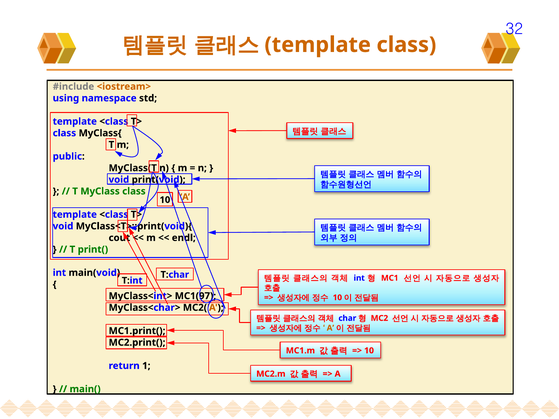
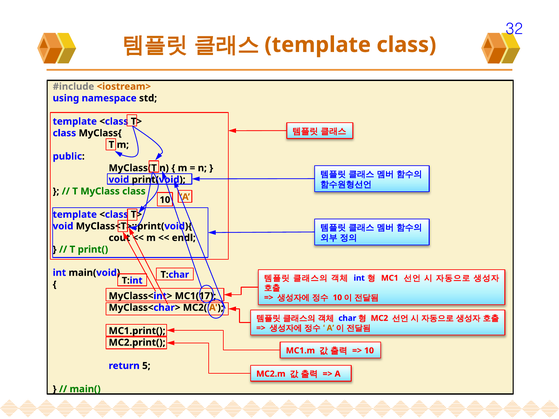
MC1(97: MC1(97 -> MC1(17
1: 1 -> 5
